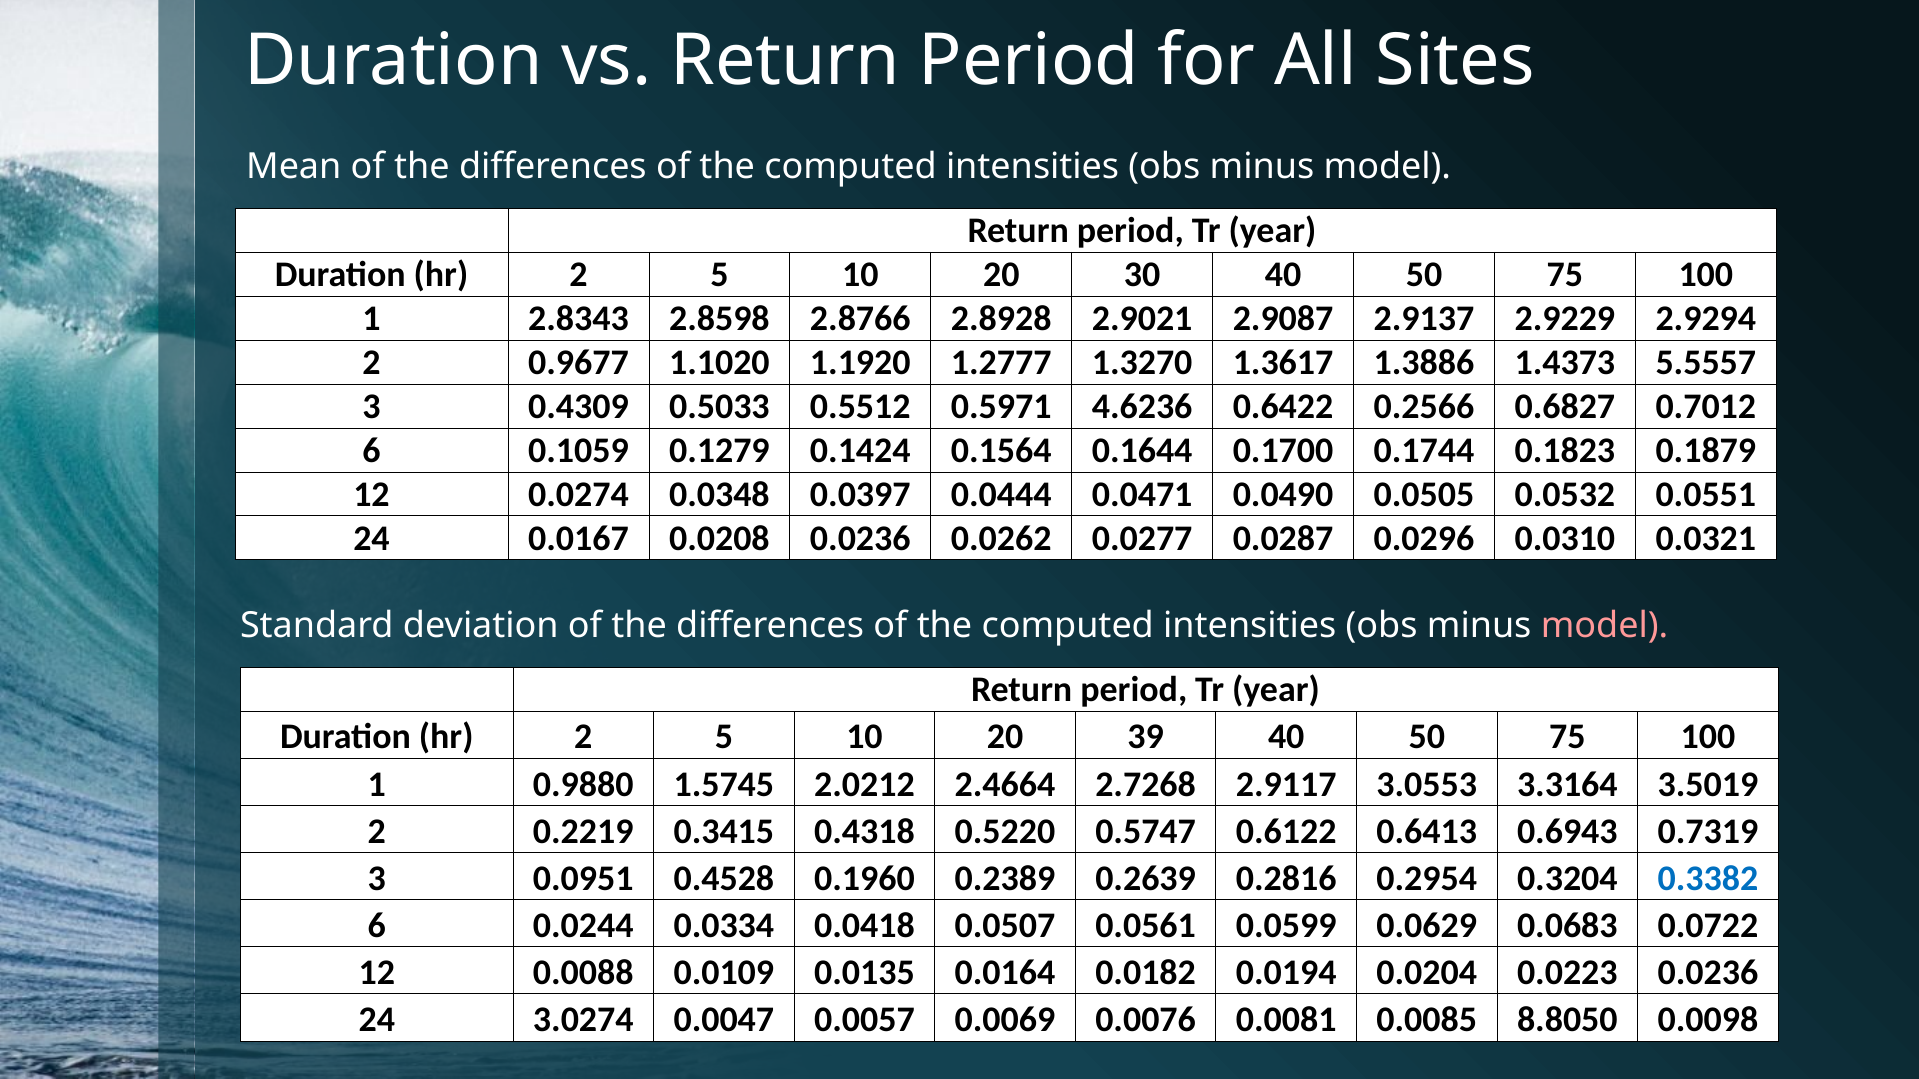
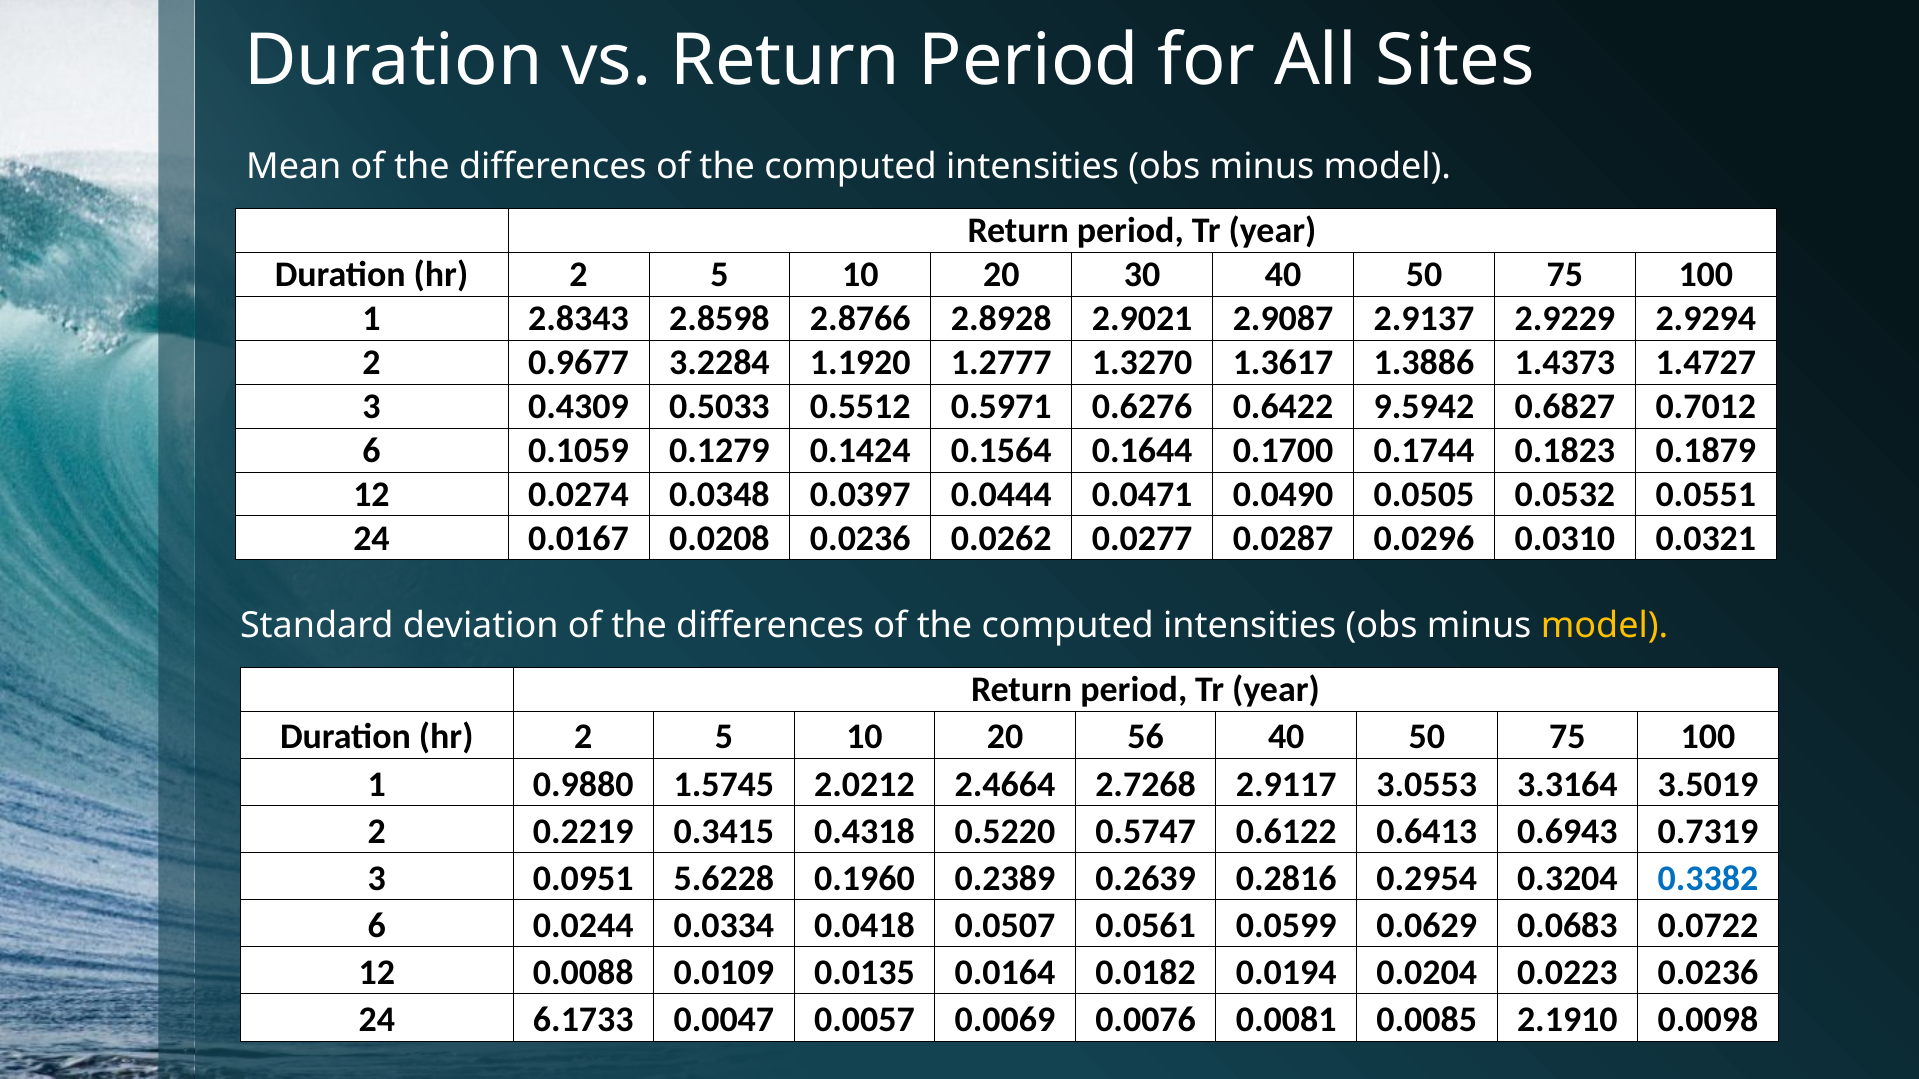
1.1020: 1.1020 -> 3.2284
5.5557: 5.5557 -> 1.4727
4.6236: 4.6236 -> 0.6276
0.2566: 0.2566 -> 9.5942
model at (1605, 626) colour: pink -> yellow
39: 39 -> 56
0.4528: 0.4528 -> 5.6228
3.0274: 3.0274 -> 6.1733
8.8050: 8.8050 -> 2.1910
